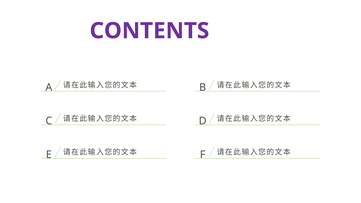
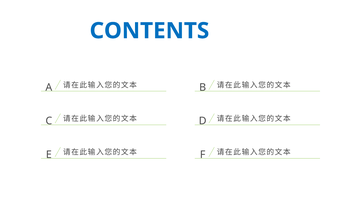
CONTENTS colour: purple -> blue
